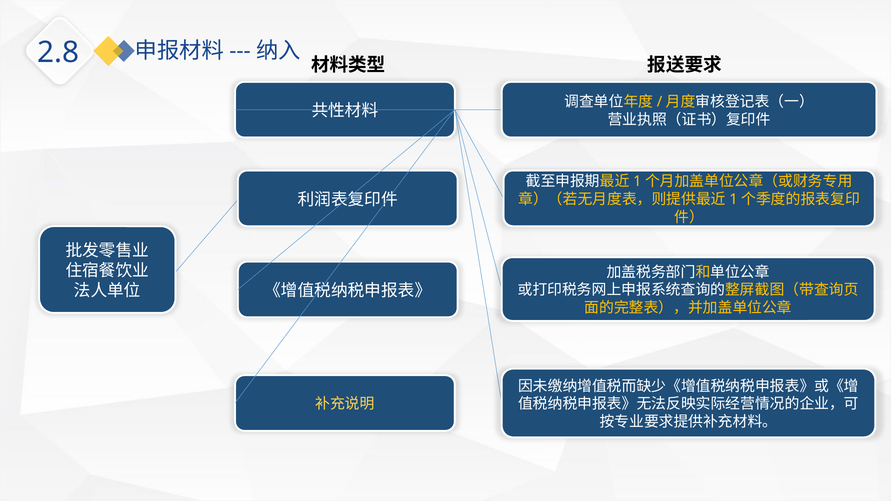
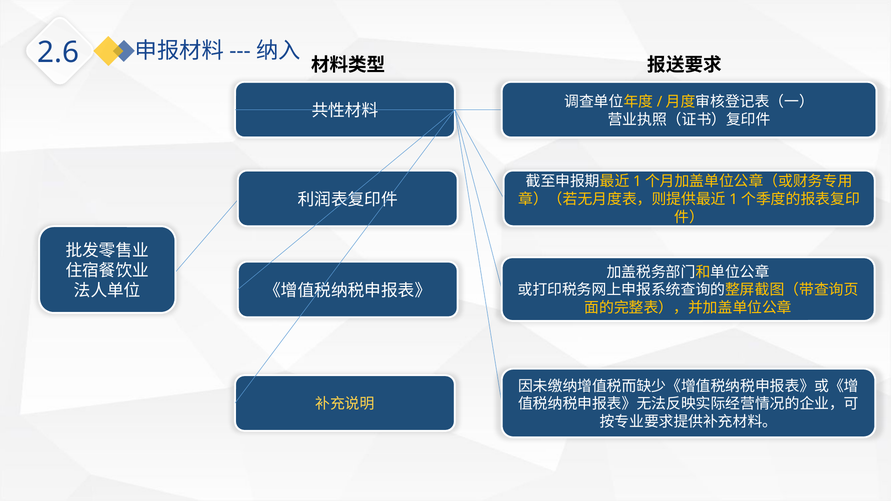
2.8: 2.8 -> 2.6
